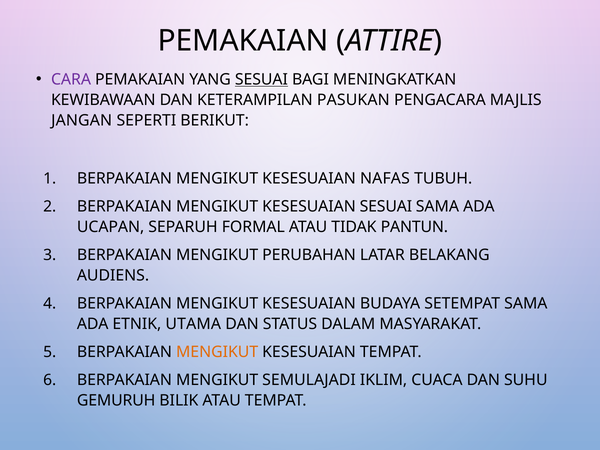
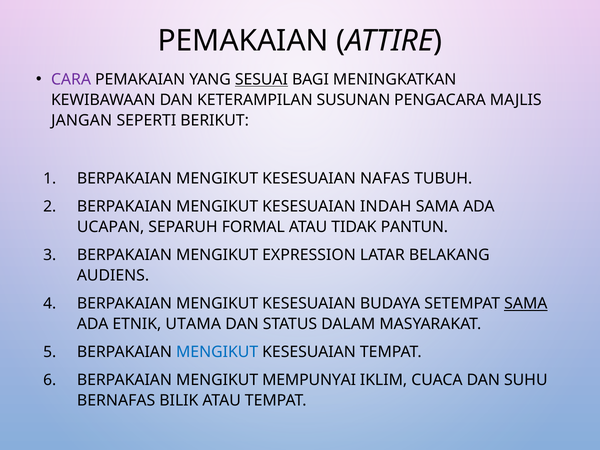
PASUKAN: PASUKAN -> SUSUNAN
KESESUAIAN SESUAI: SESUAI -> INDAH
PERUBAHAN: PERUBAHAN -> EXPRESSION
SAMA at (526, 304) underline: none -> present
MENGIKUT at (217, 352) colour: orange -> blue
SEMULAJADI: SEMULAJADI -> MEMPUNYAI
GEMURUH: GEMURUH -> BERNAFAS
